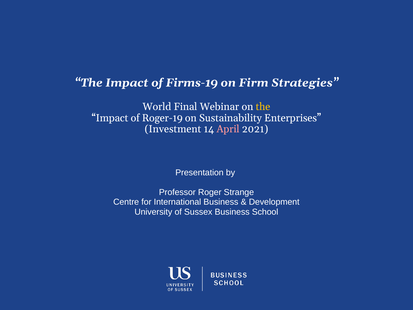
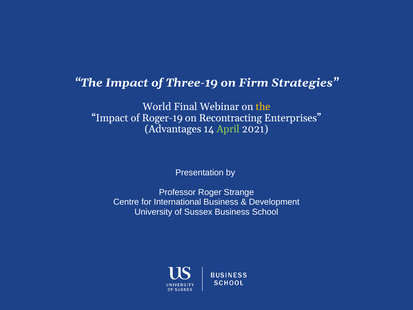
Firms-19: Firms-19 -> Three-19
Sustainability: Sustainability -> Recontracting
Investment: Investment -> Advantages
April colour: pink -> light green
